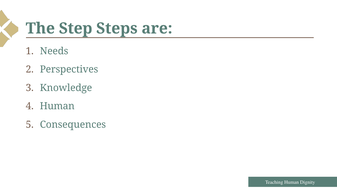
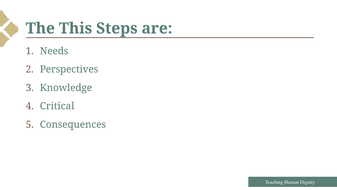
Step: Step -> This
Human at (57, 106): Human -> Critical
